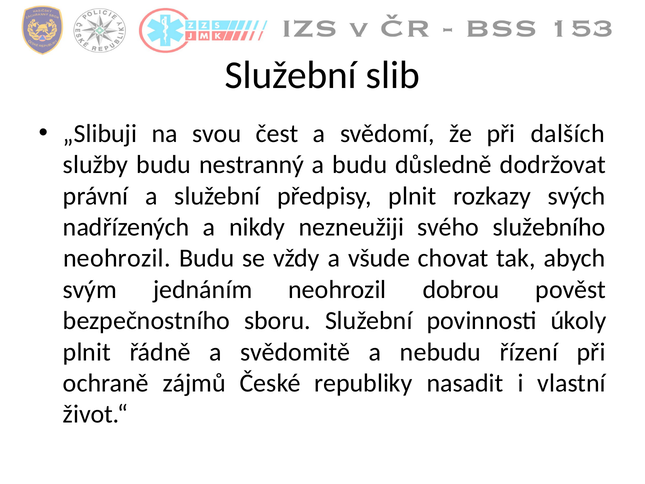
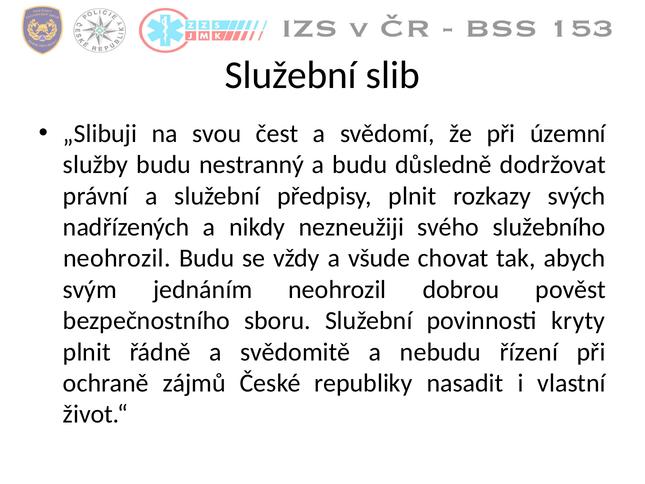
dalších: dalších -> územní
úkoly: úkoly -> kryty
